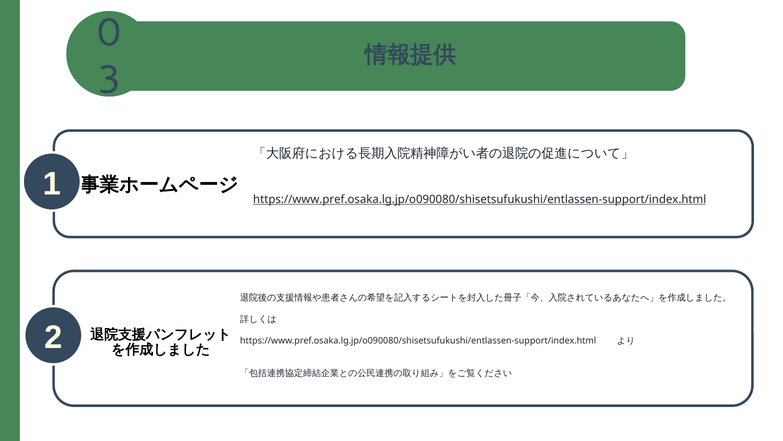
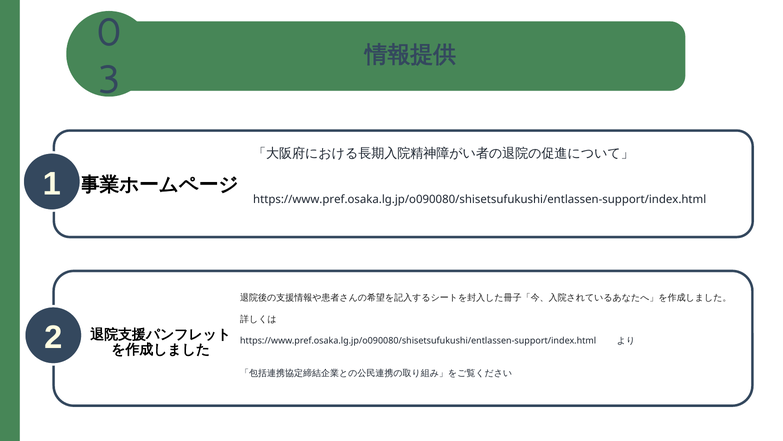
https://www.pref.osaka.lg.jp/o090080/shisetsufukushi/entlassen-support/index.html at (480, 199) underline: present -> none
